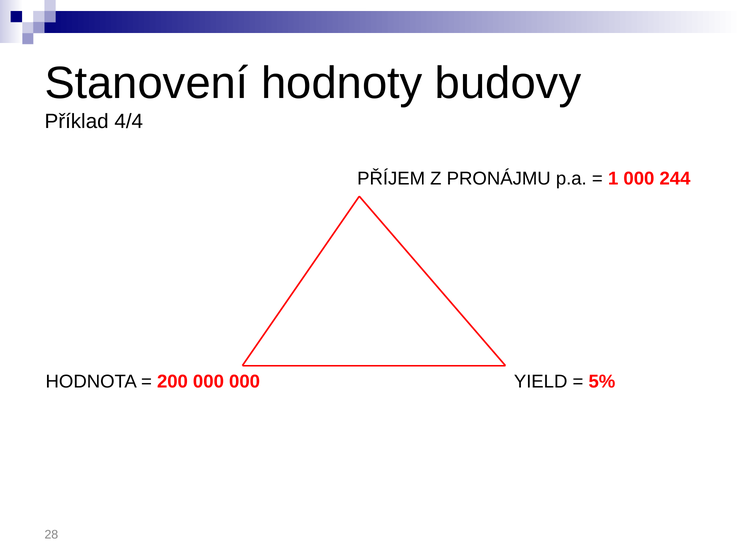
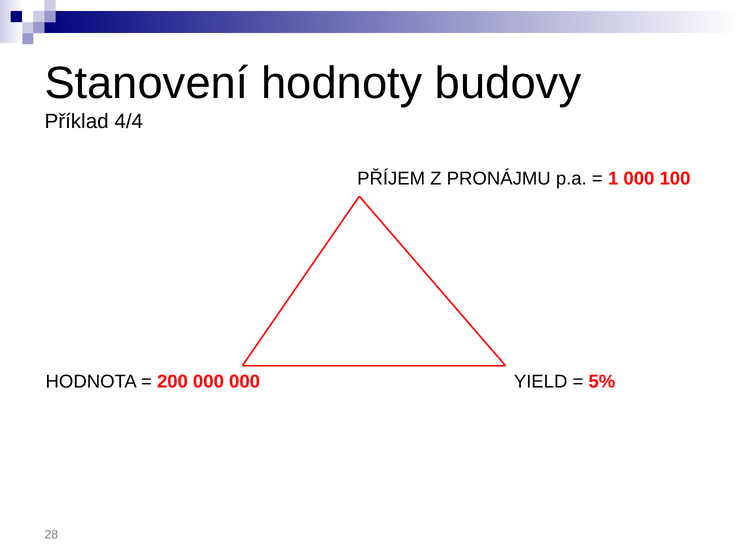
244: 244 -> 100
